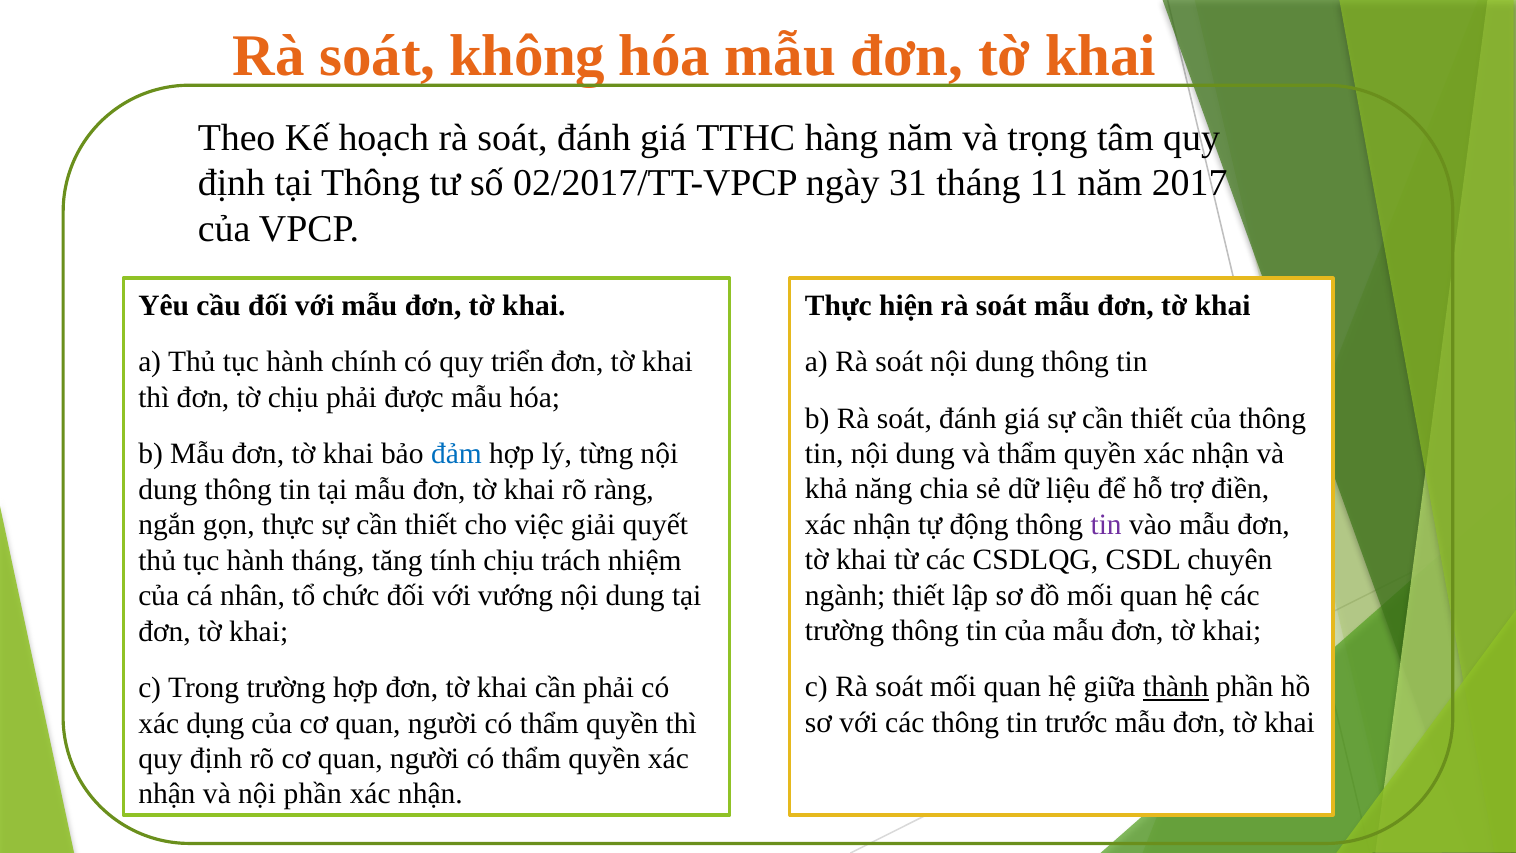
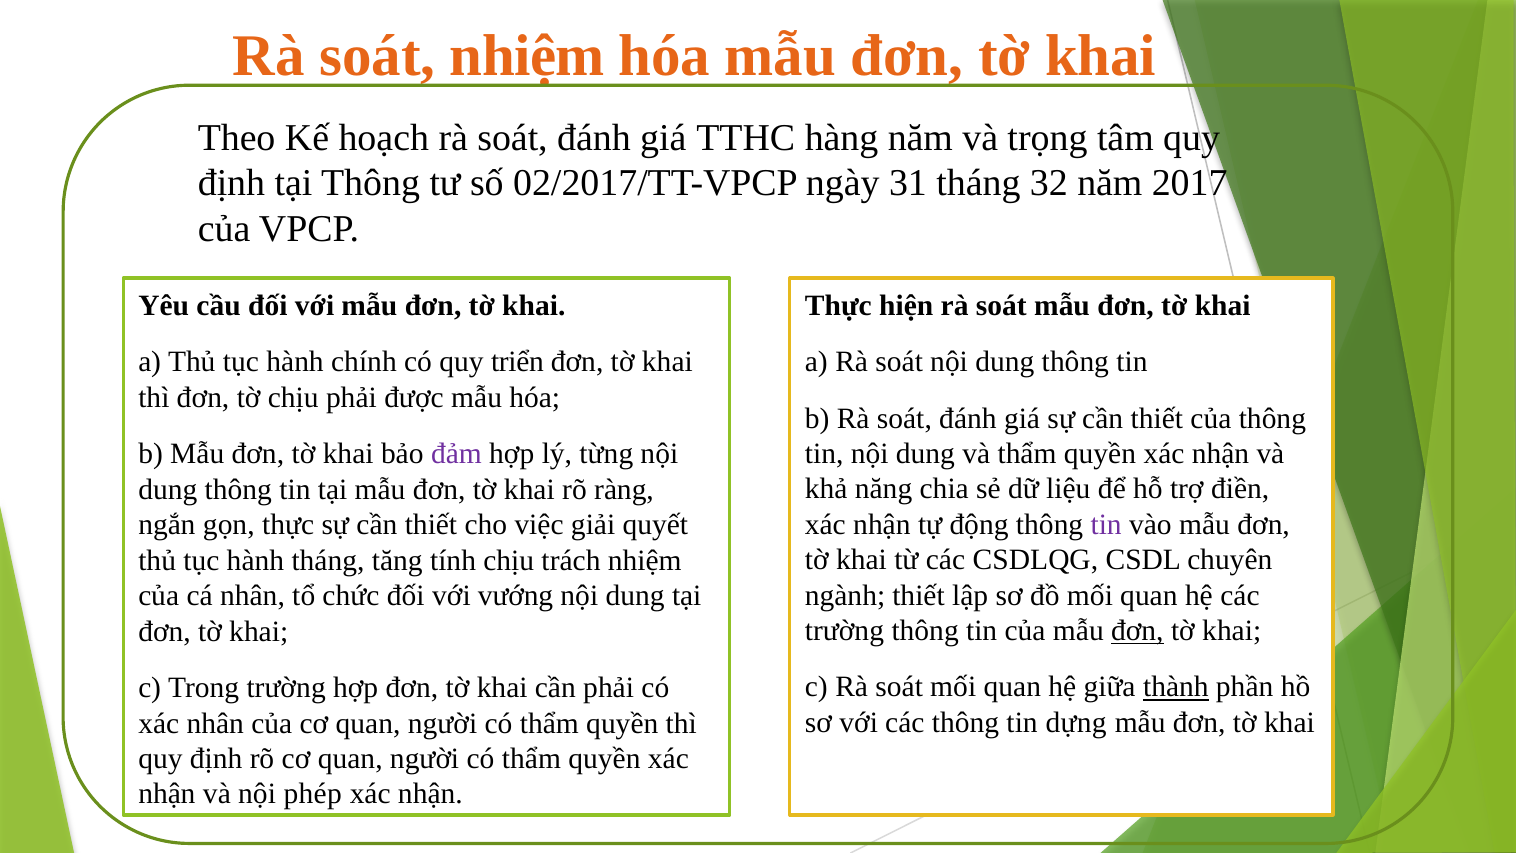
soát không: không -> nhiệm
11: 11 -> 32
đảm colour: blue -> purple
đơn at (1137, 631) underline: none -> present
trước: trước -> dựng
xác dụng: dụng -> nhân
nội phần: phần -> phép
